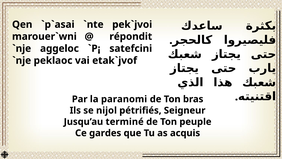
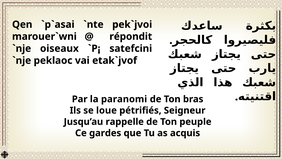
aggeloc: aggeloc -> oiseaux
nijol: nijol -> loue
terminé: terminé -> rappelle
